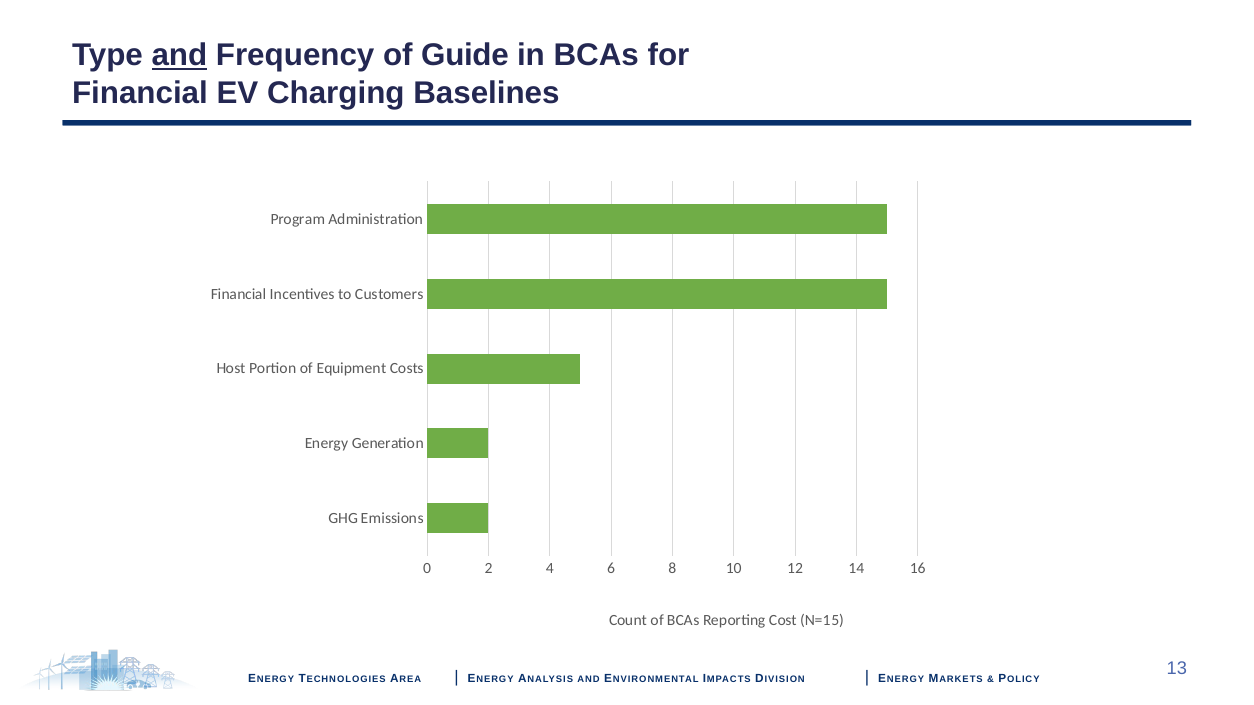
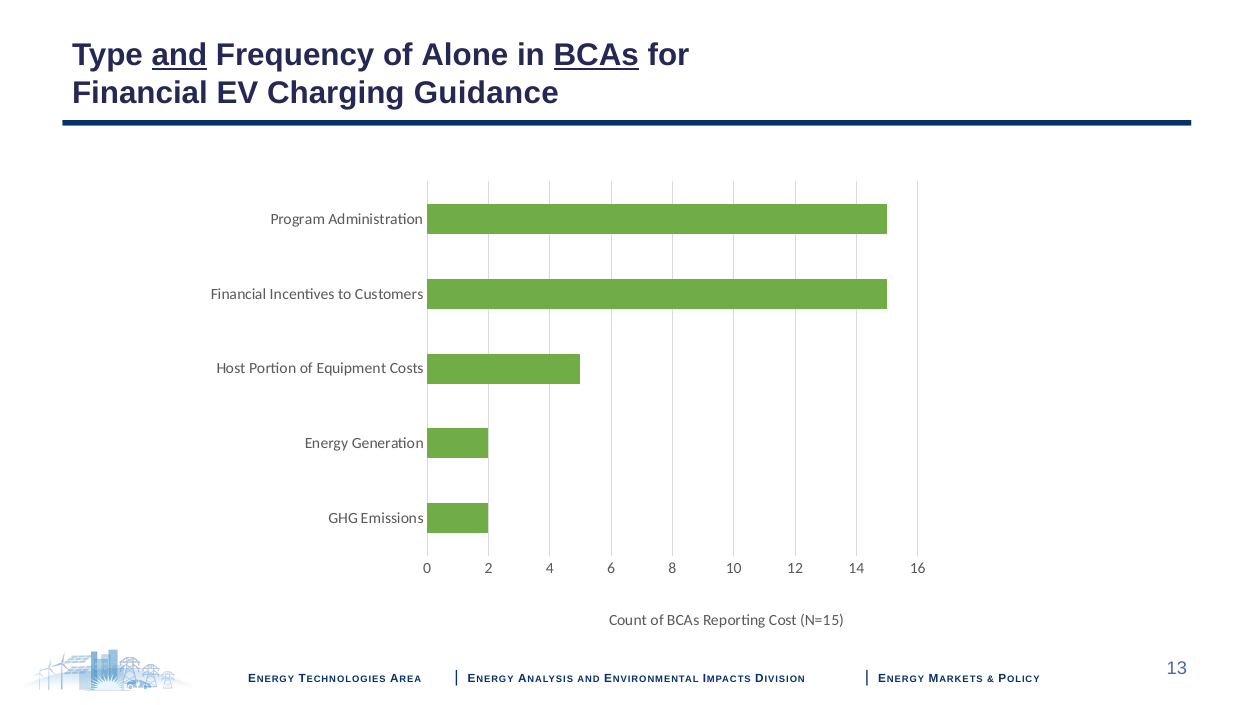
Guide: Guide -> Alone
BCAs at (596, 55) underline: none -> present
Baselines: Baselines -> Guidance
